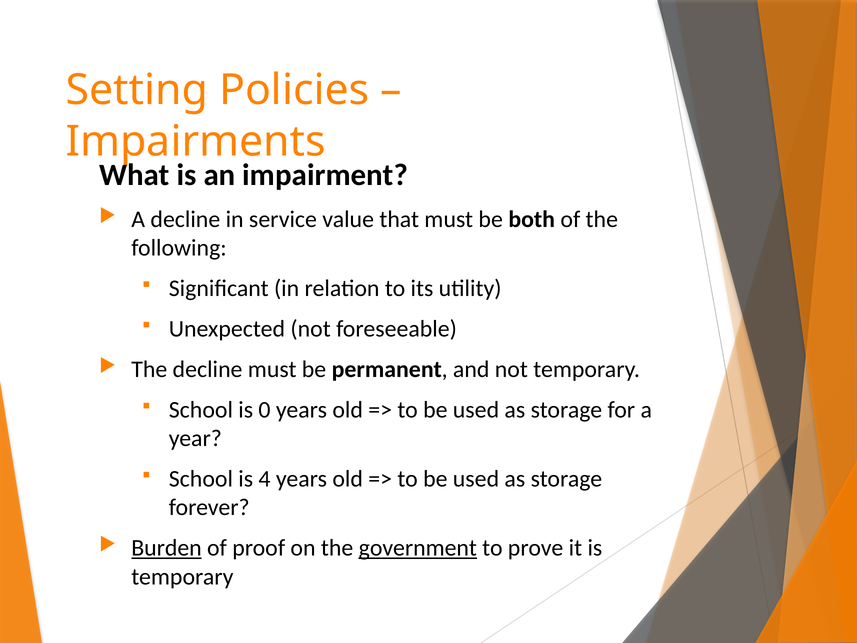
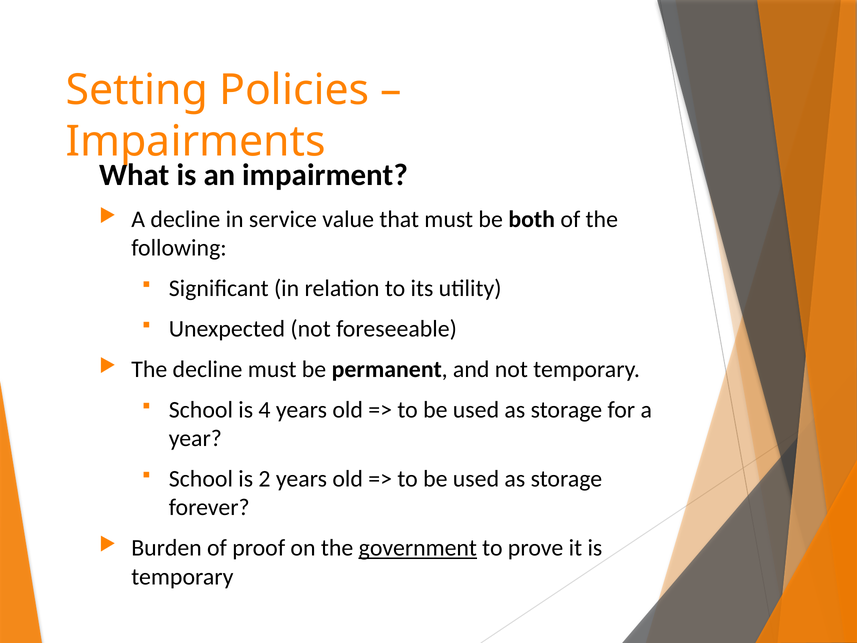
0: 0 -> 4
4: 4 -> 2
Burden underline: present -> none
